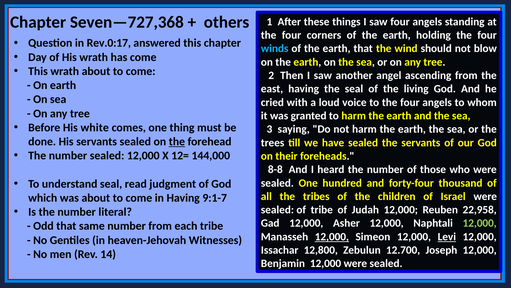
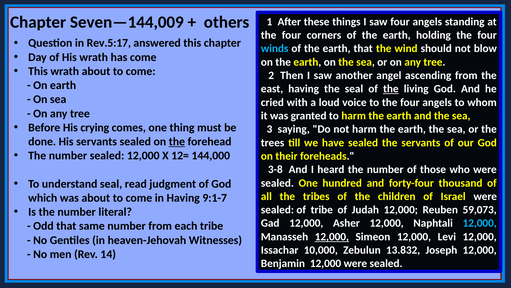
Seven—727,368: Seven—727,368 -> Seven—144,009
Rev.0:17: Rev.0:17 -> Rev.5:17
the at (391, 89) underline: none -> present
white: white -> crying
8-8: 8-8 -> 3-8
22,958: 22,958 -> 59,073
12,000 at (480, 223) colour: light green -> light blue
Levi underline: present -> none
12,800: 12,800 -> 10,000
12.700: 12.700 -> 13.832
